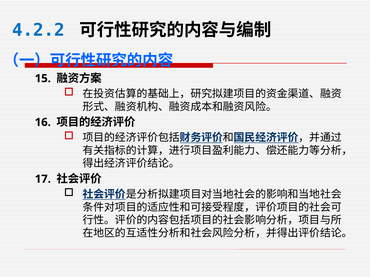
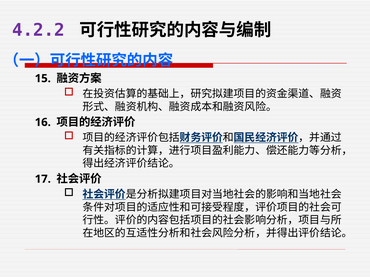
4.2.2 colour: blue -> purple
